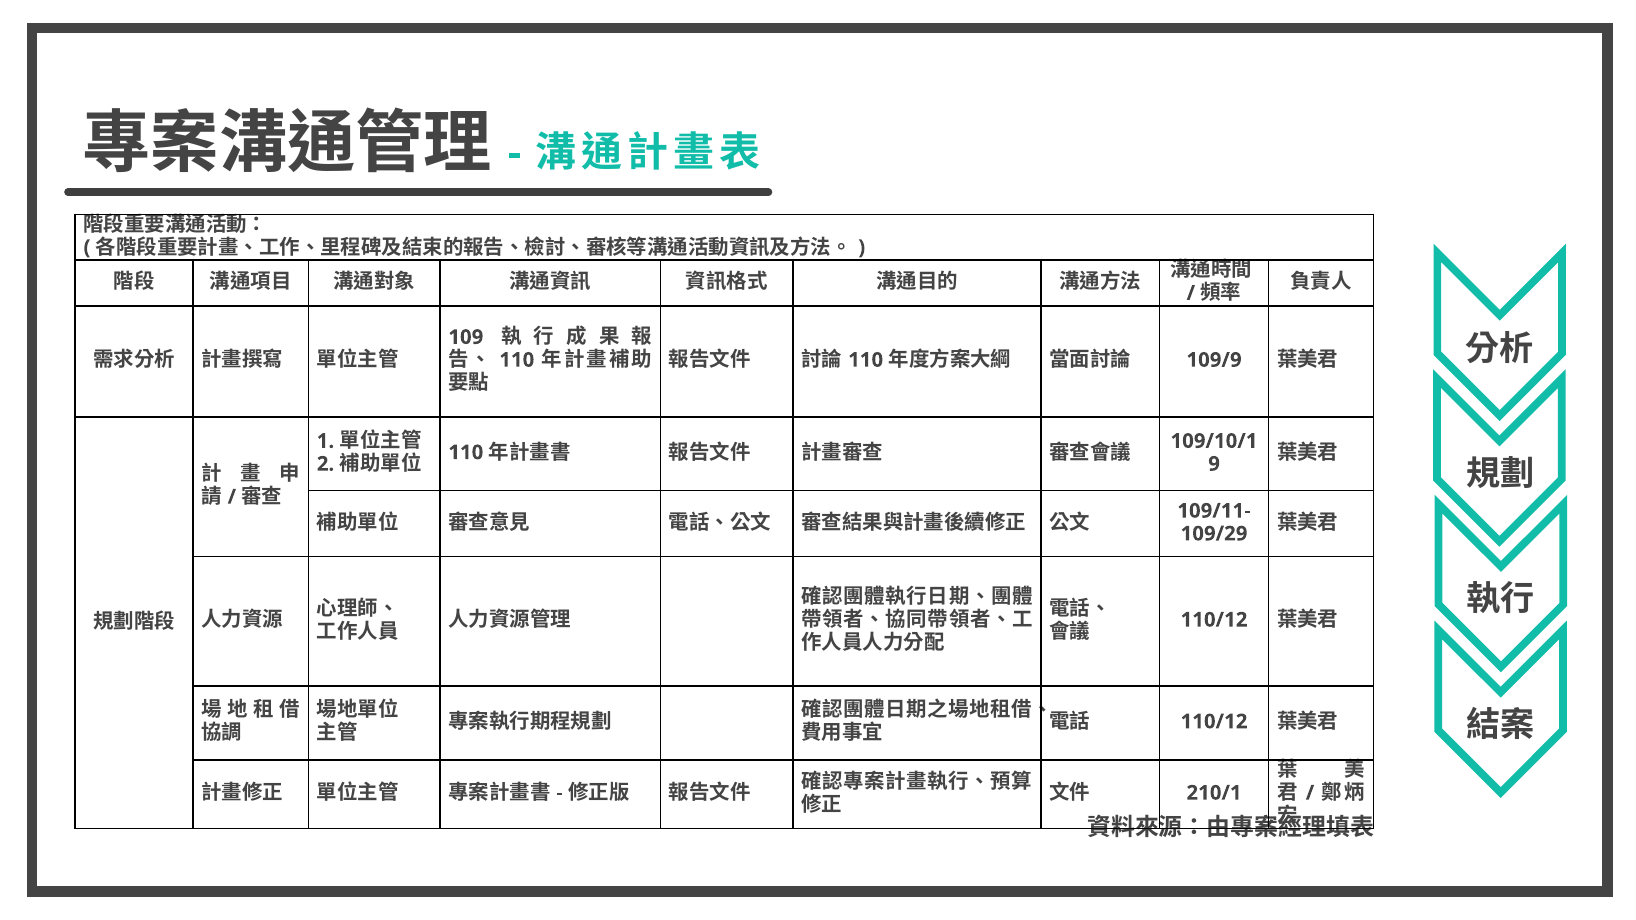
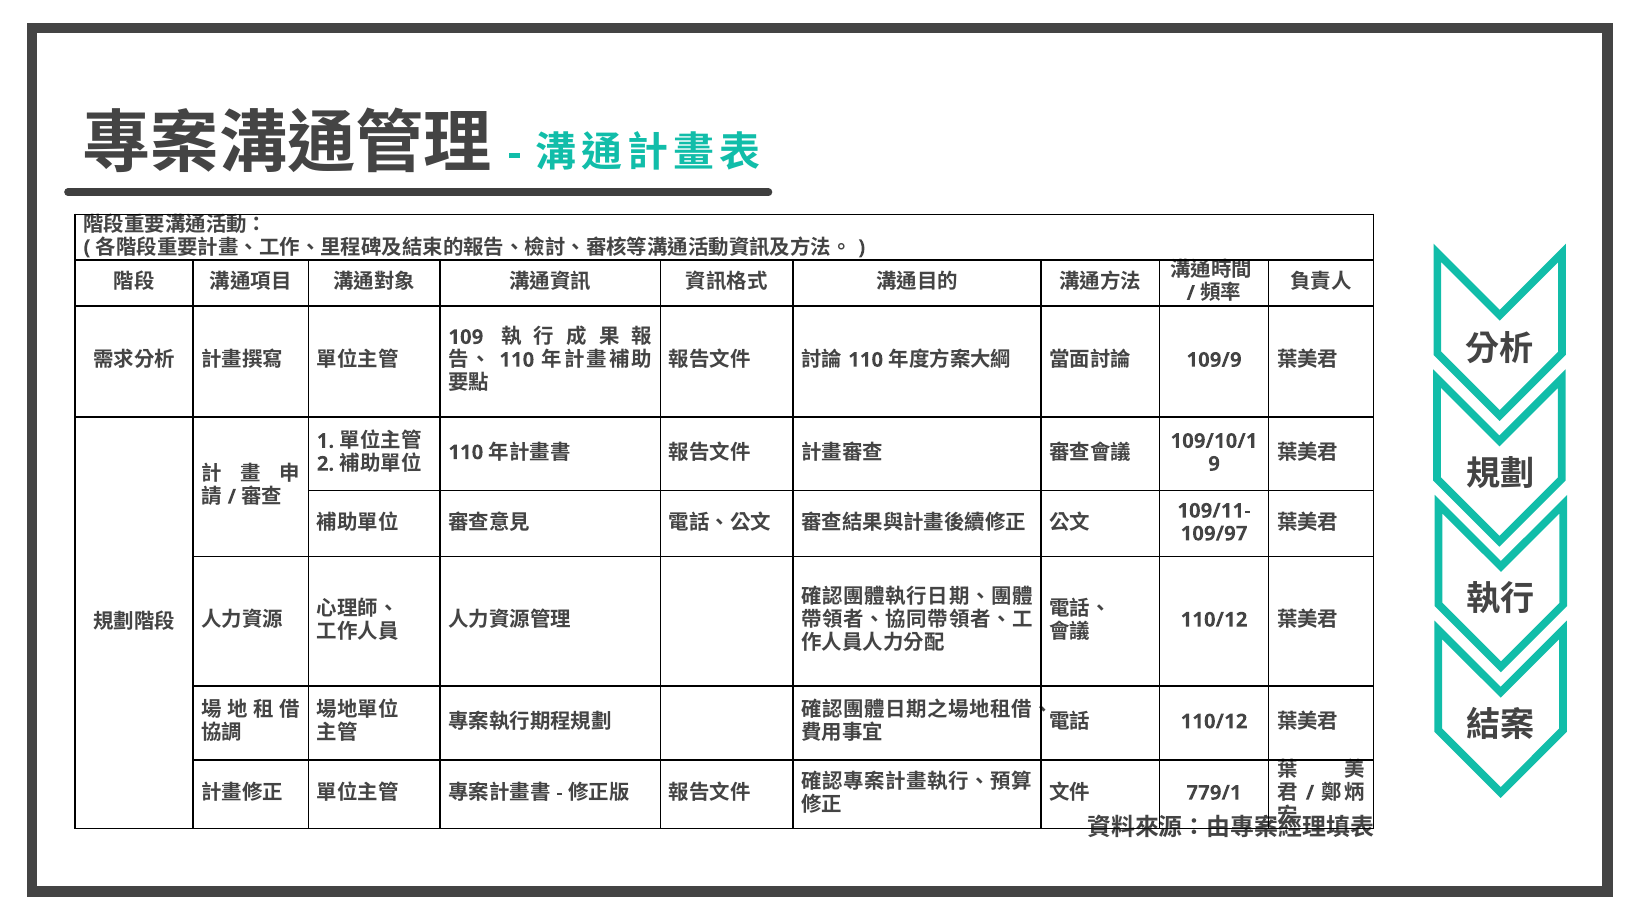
109/29: 109/29 -> 109/97
210/1: 210/1 -> 779/1
